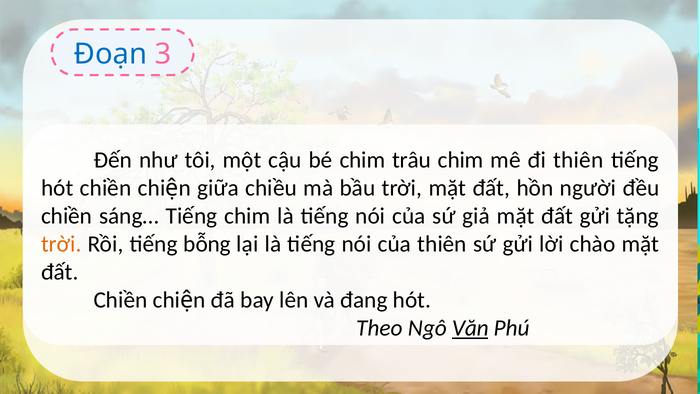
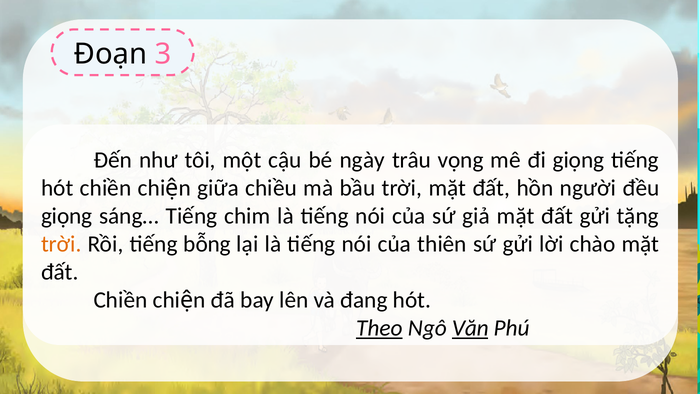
Đoạn colour: blue -> black
bé chim: chim -> ngày
trâu chim: chim -> vọng
đi thiên: thiên -> giọng
chiền at (67, 216): chiền -> giọng
Theo underline: none -> present
